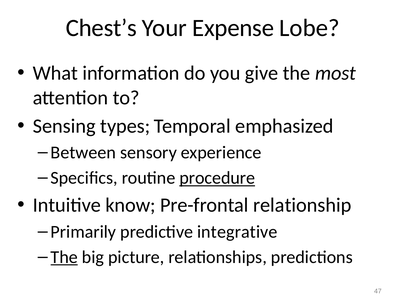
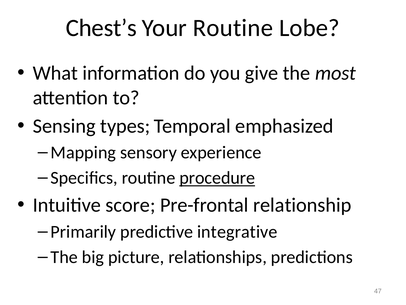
Your Expense: Expense -> Routine
Between: Between -> Mapping
know: know -> score
The at (64, 257) underline: present -> none
